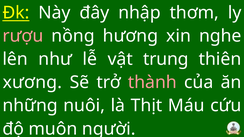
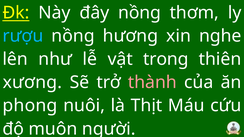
đây nhập: nhập -> nồng
rượu colour: pink -> light blue
trung: trung -> trong
những: những -> phong
